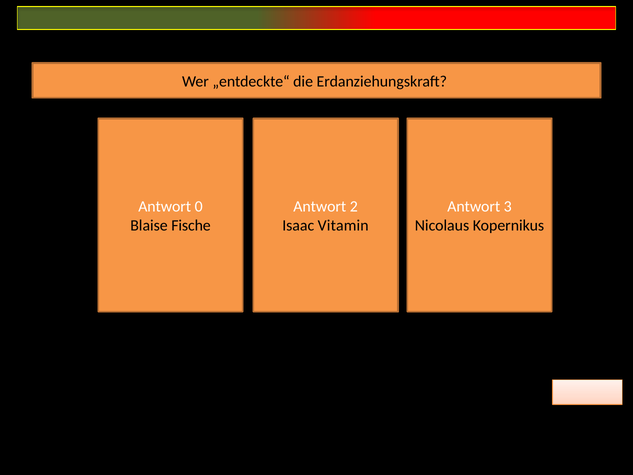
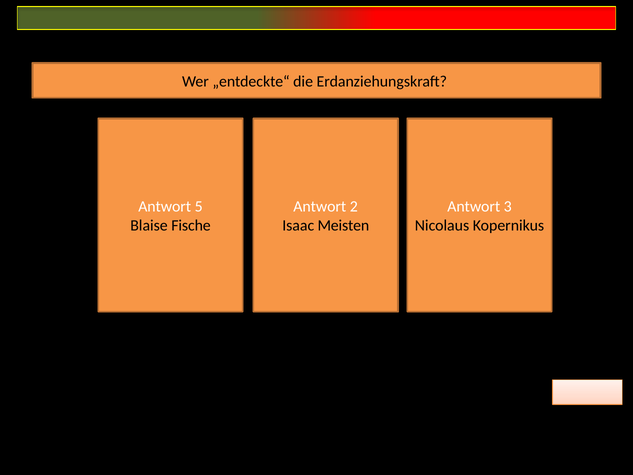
0: 0 -> 5
Vitamin: Vitamin -> Meisten
